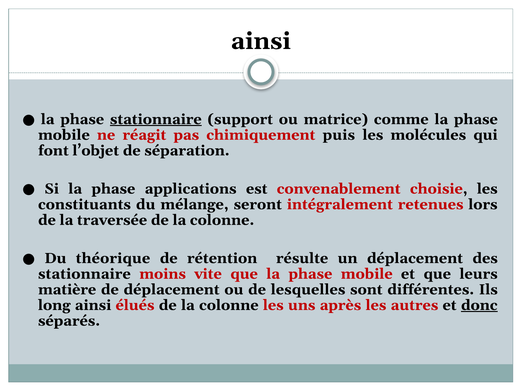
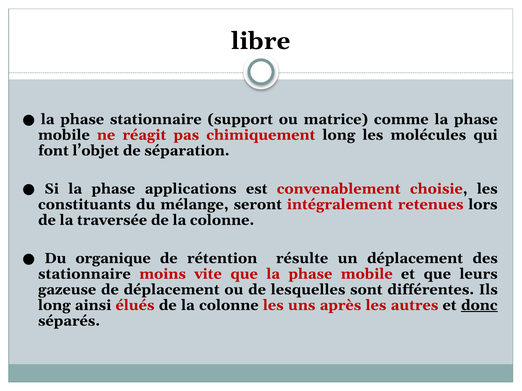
ainsi at (261, 41): ainsi -> libre
stationnaire at (156, 119) underline: present -> none
chimiquement puis: puis -> long
théorique: théorique -> organique
matière: matière -> gazeuse
